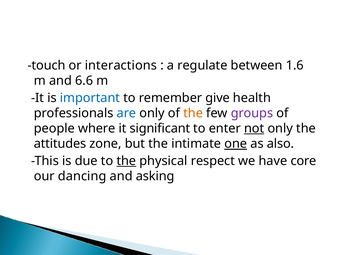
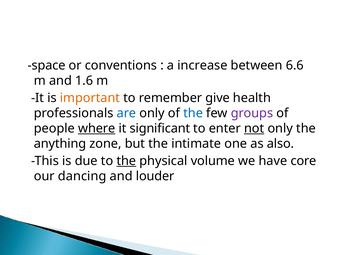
touch: touch -> space
interactions: interactions -> conventions
regulate: regulate -> increase
1.6: 1.6 -> 6.6
6.6: 6.6 -> 1.6
important colour: blue -> orange
the at (193, 113) colour: orange -> blue
where underline: none -> present
attitudes: attitudes -> anything
one underline: present -> none
respect: respect -> volume
asking: asking -> louder
